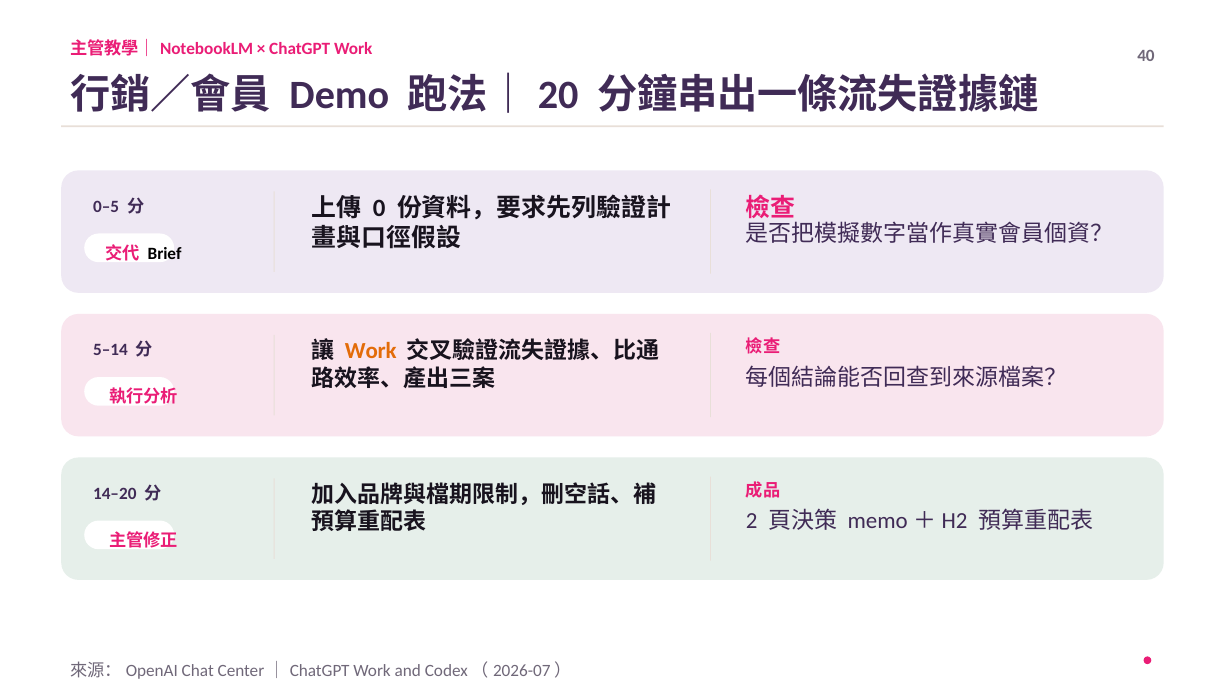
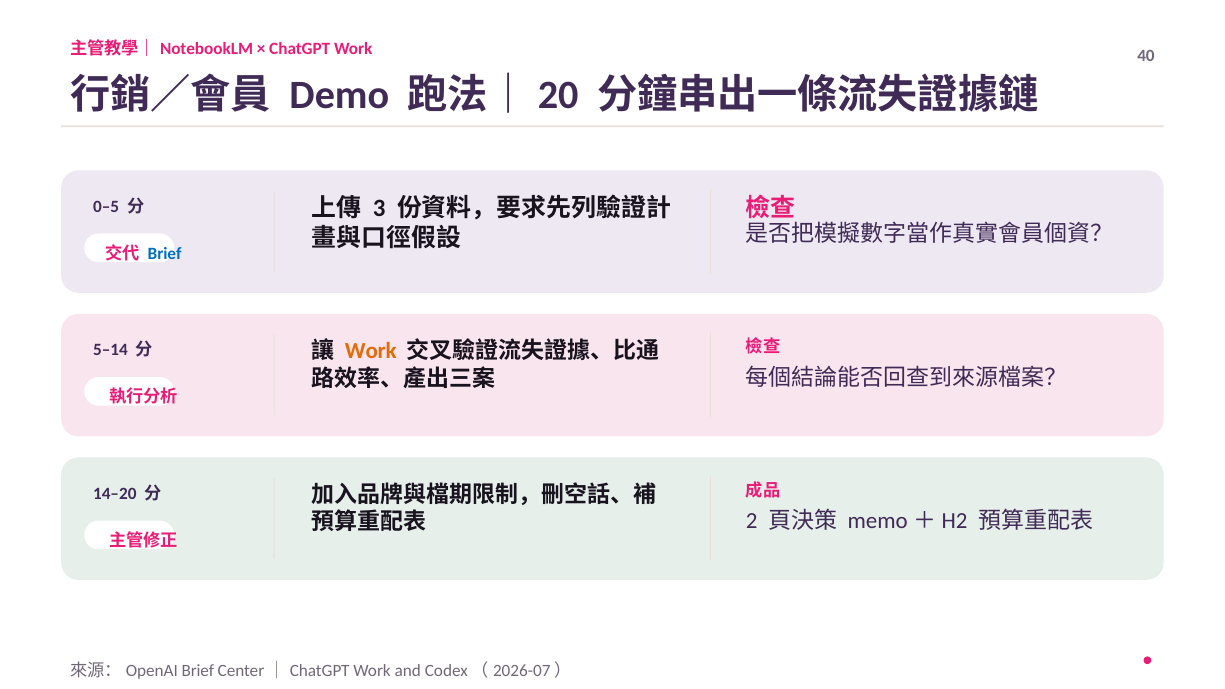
0: 0 -> 3
Brief at (165, 253) colour: black -> blue
Chat at (198, 671): Chat -> Brief
